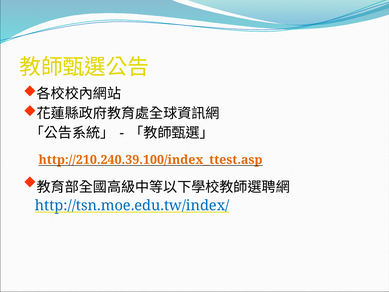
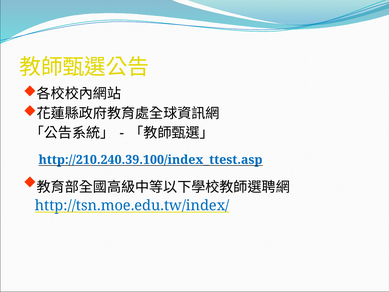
http://210.240.39.100/index_ttest.asp colour: orange -> blue
